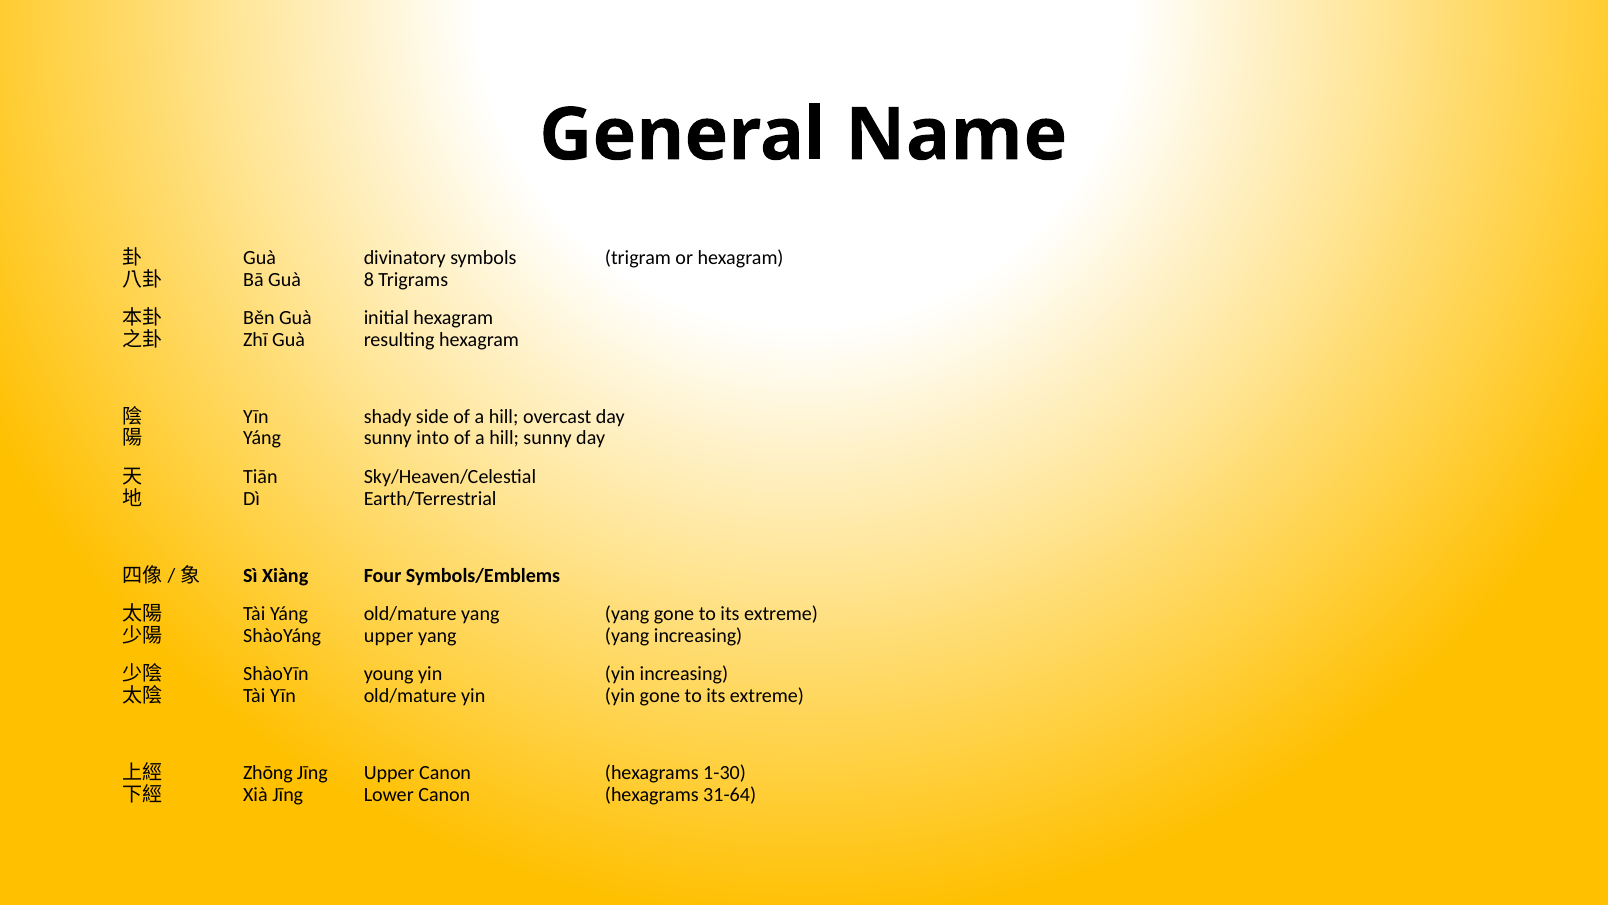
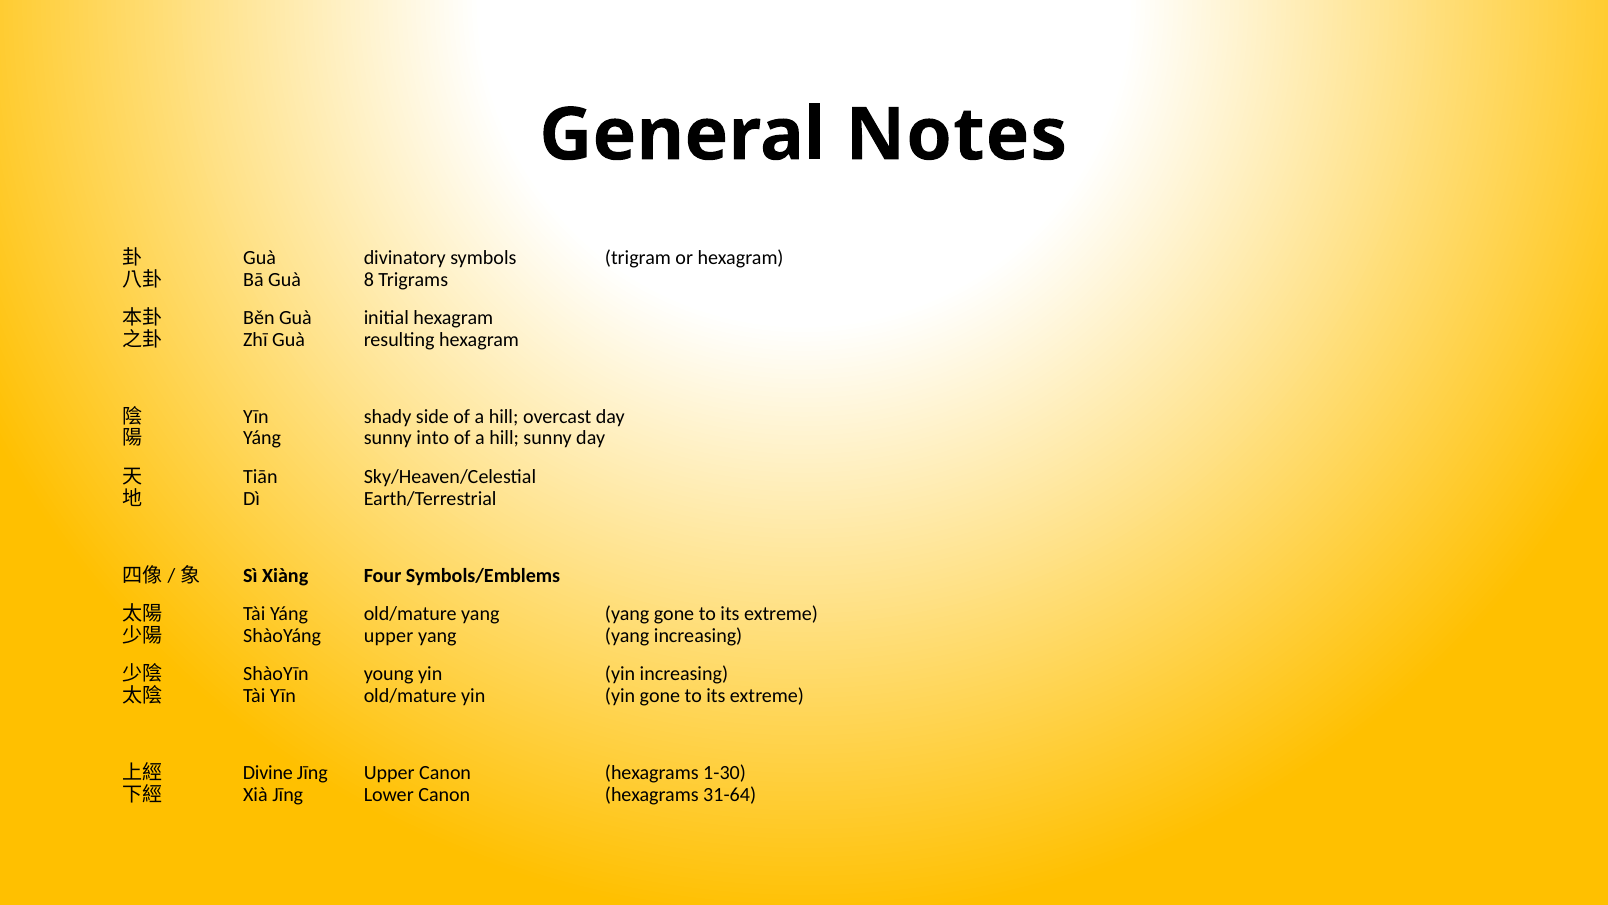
Name: Name -> Notes
Zhōng: Zhōng -> Divine
